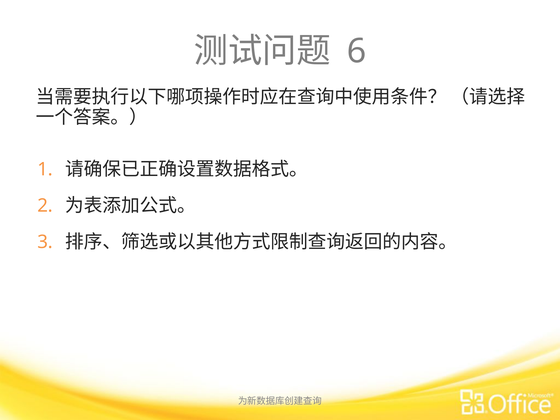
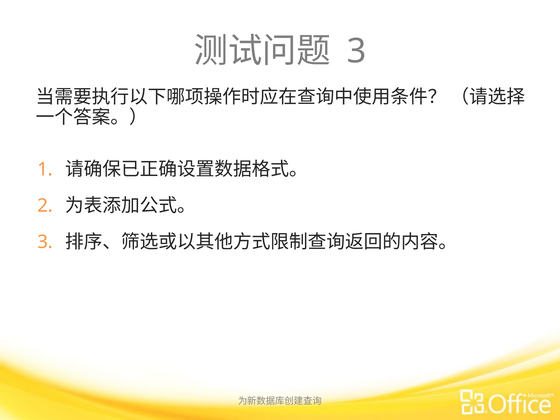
6 at (356, 51): 6 -> 3
